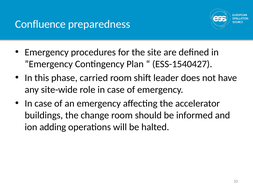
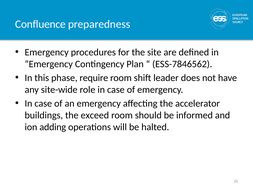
ESS-1540427: ESS-1540427 -> ESS-7846562
carried: carried -> require
change: change -> exceed
